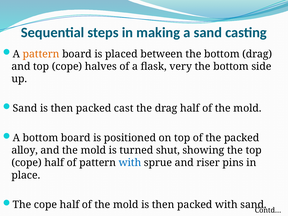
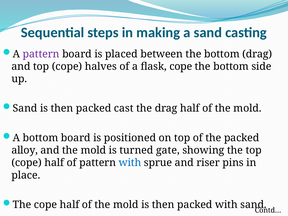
pattern at (41, 54) colour: orange -> purple
flask very: very -> cope
shut: shut -> gate
